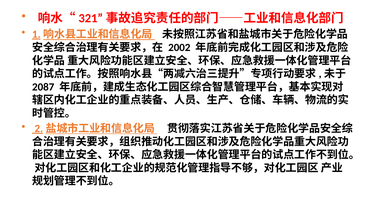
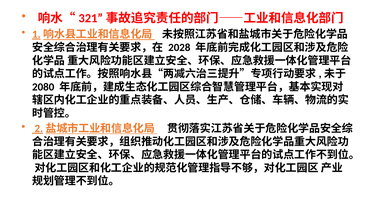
2002: 2002 -> 2028
2087: 2087 -> 2080
